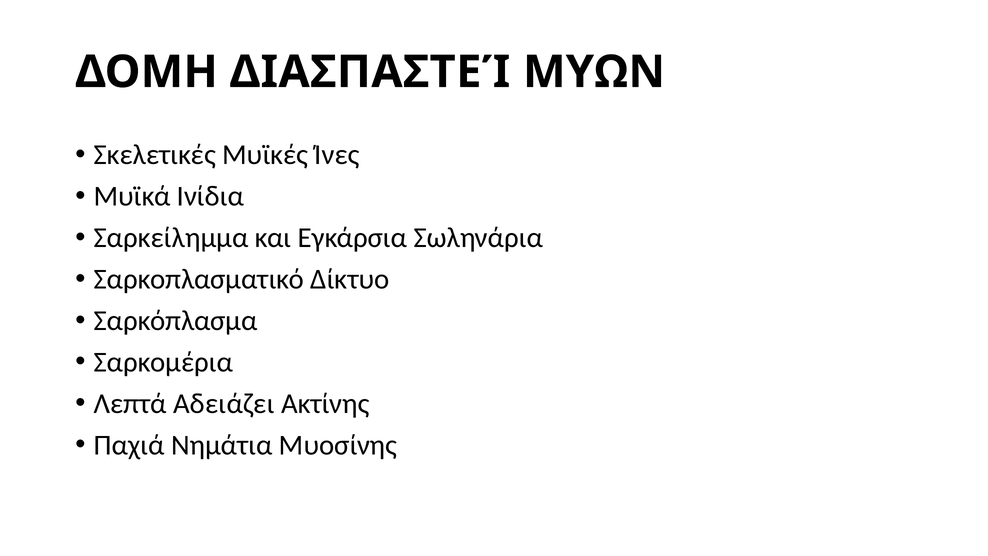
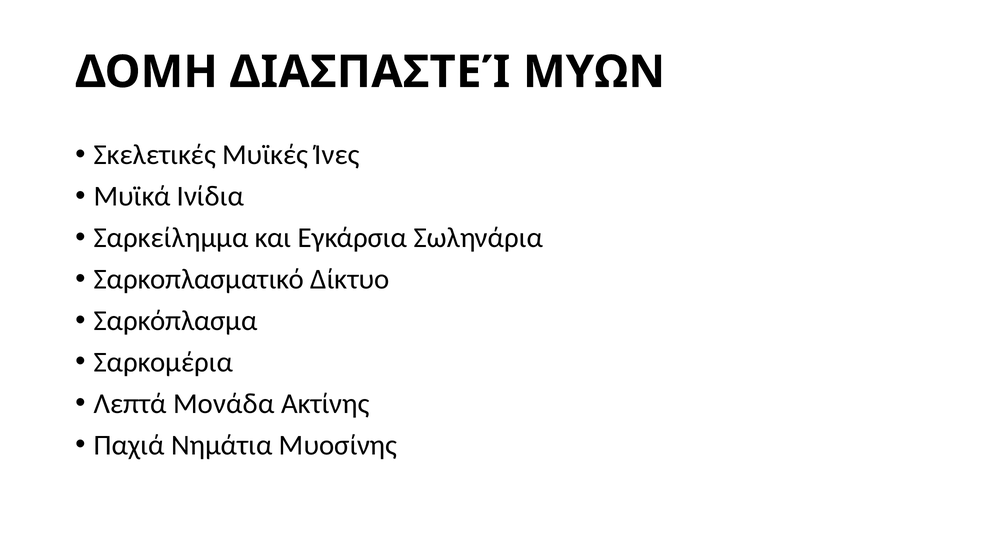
Αδειάζει: Αδειάζει -> Μονάδα
